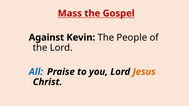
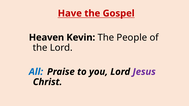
Mass: Mass -> Have
Against: Against -> Heaven
Jesus colour: orange -> purple
